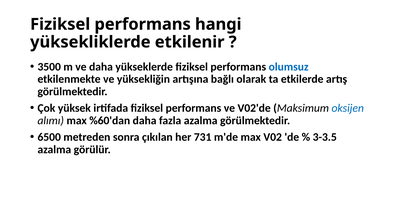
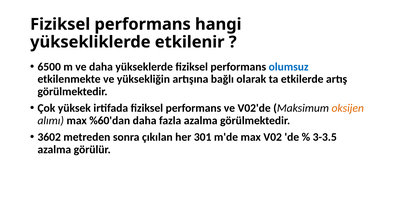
3500: 3500 -> 6500
oksijen colour: blue -> orange
6500: 6500 -> 3602
731: 731 -> 301
